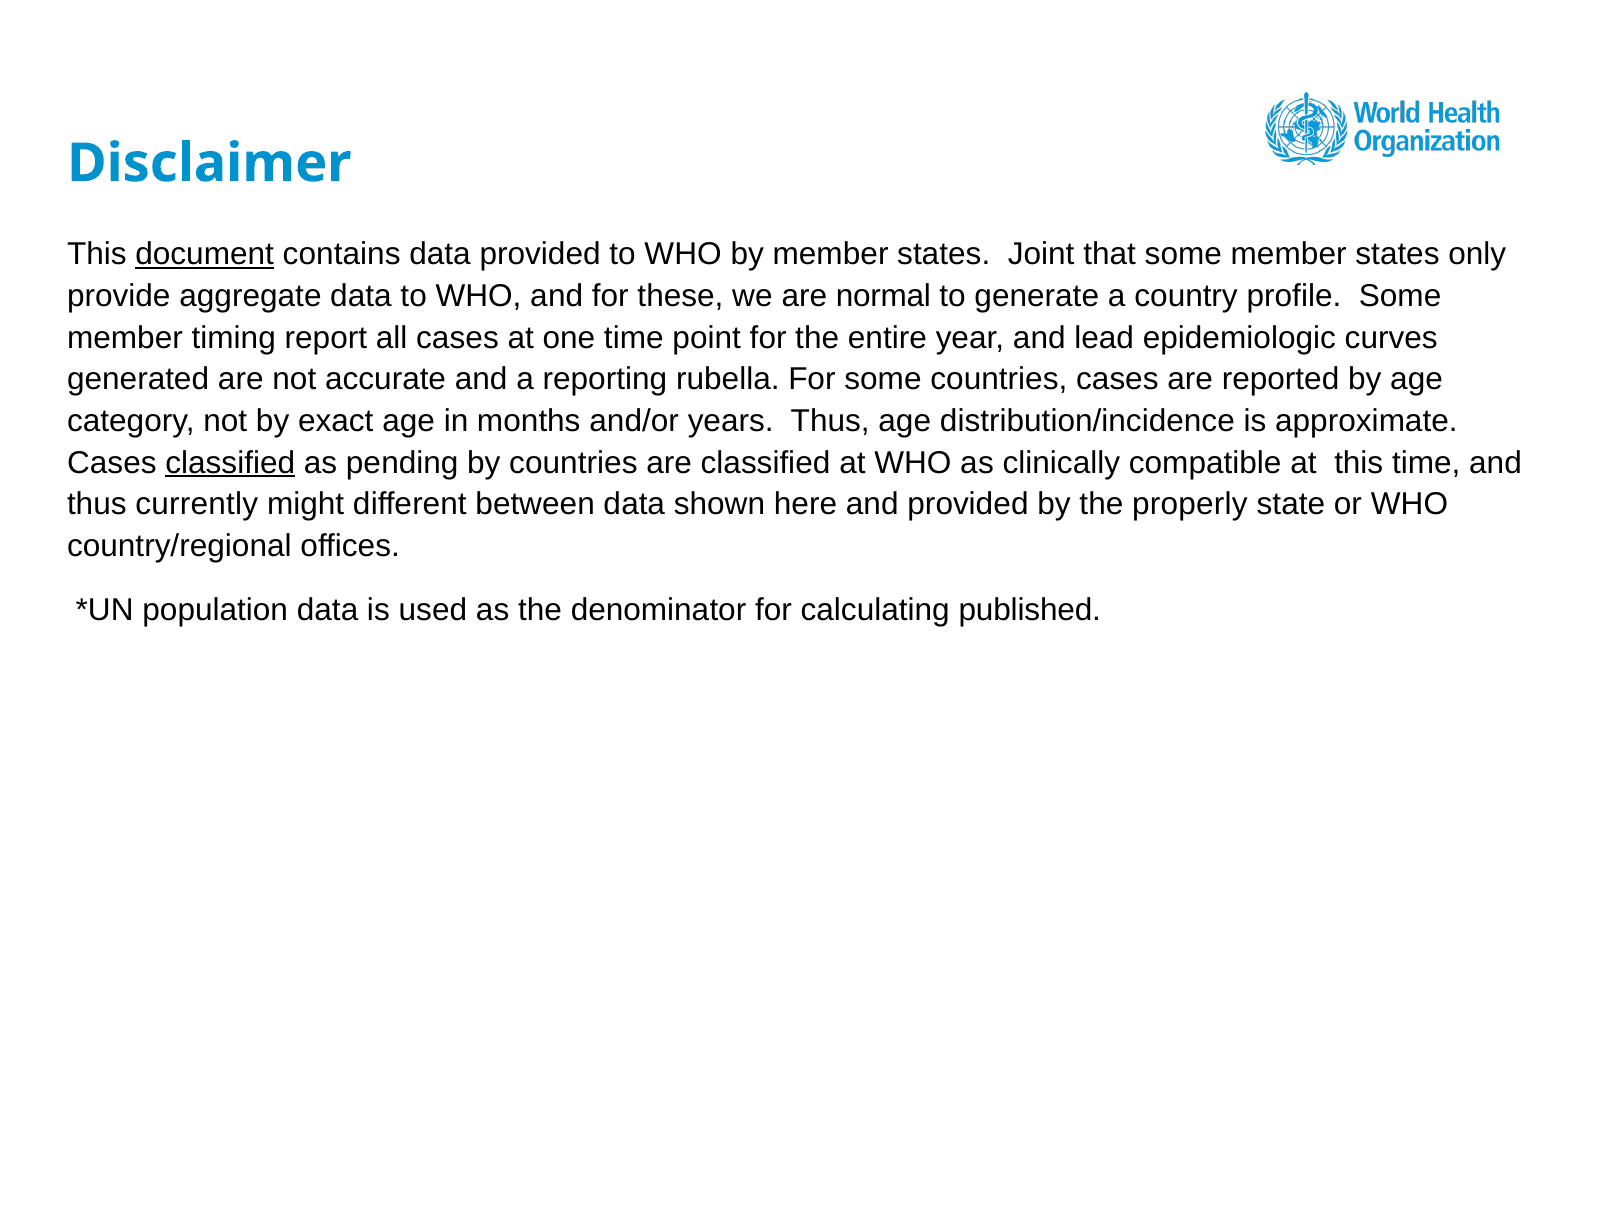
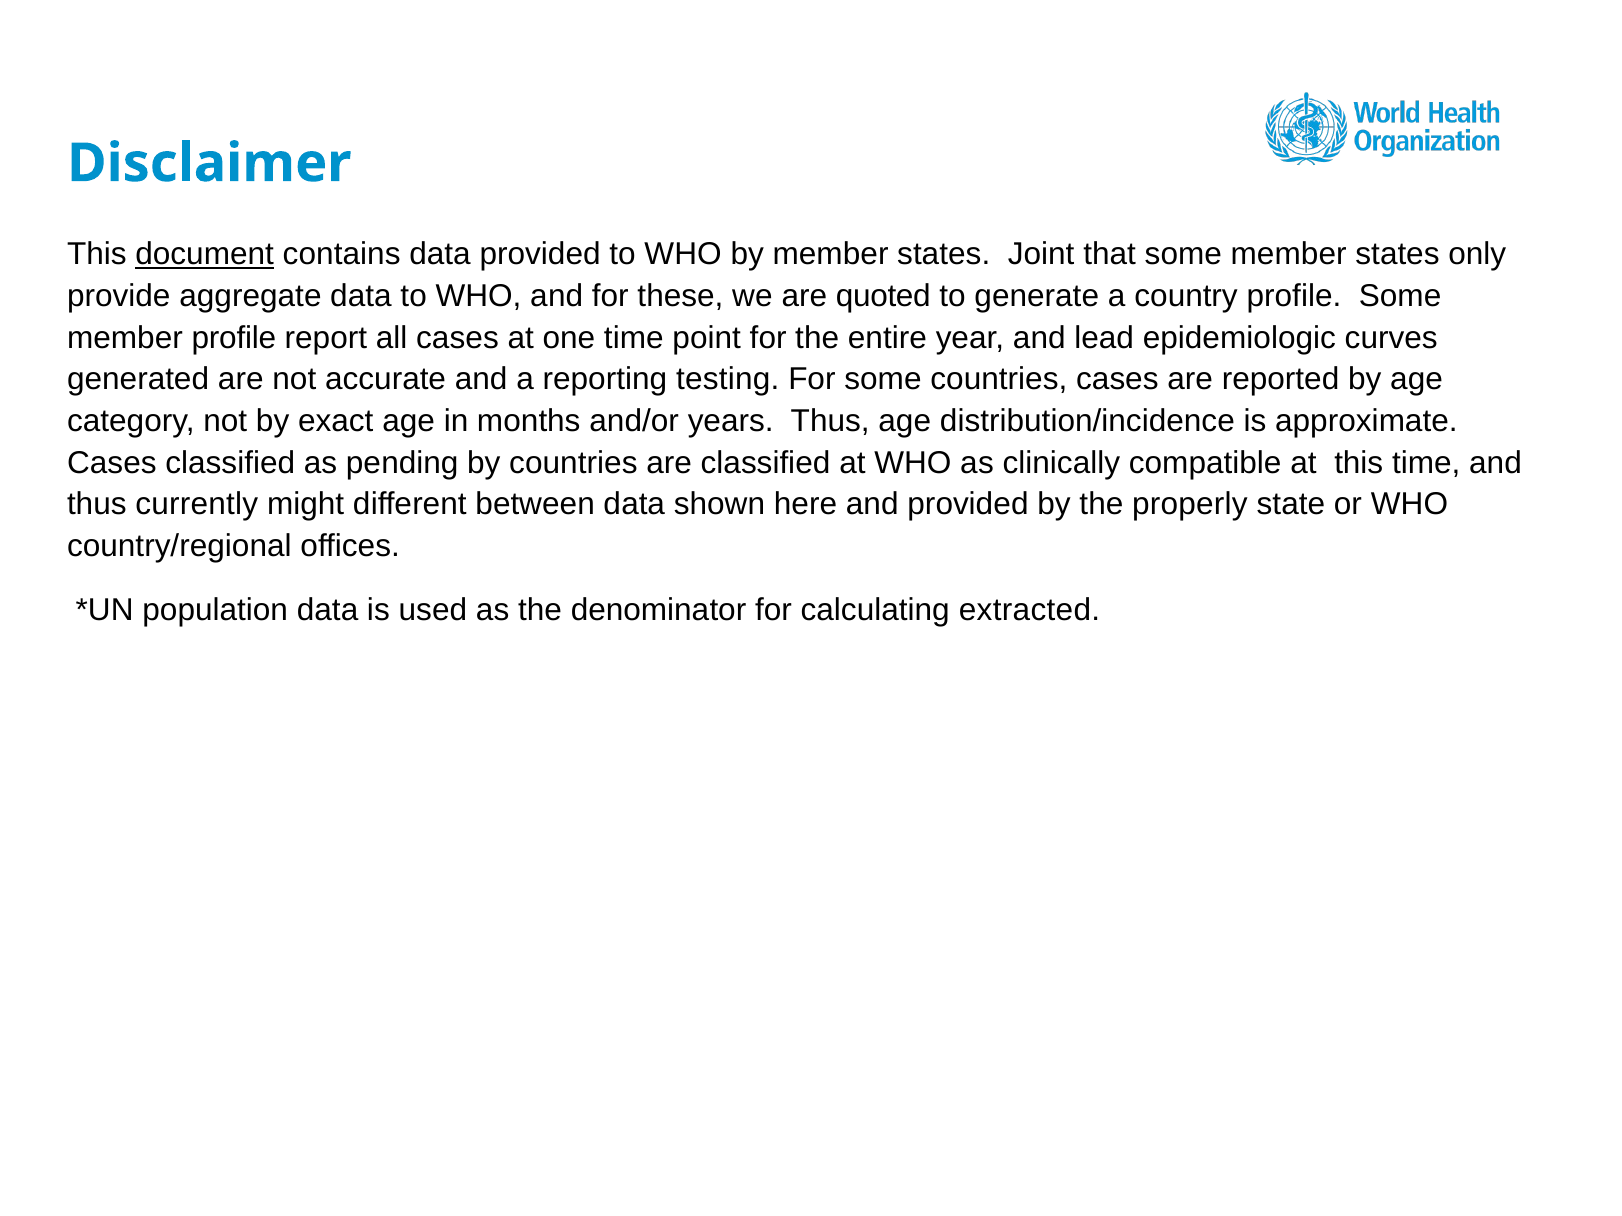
normal: normal -> quoted
member timing: timing -> profile
rubella: rubella -> testing
classified at (230, 463) underline: present -> none
published: published -> extracted
